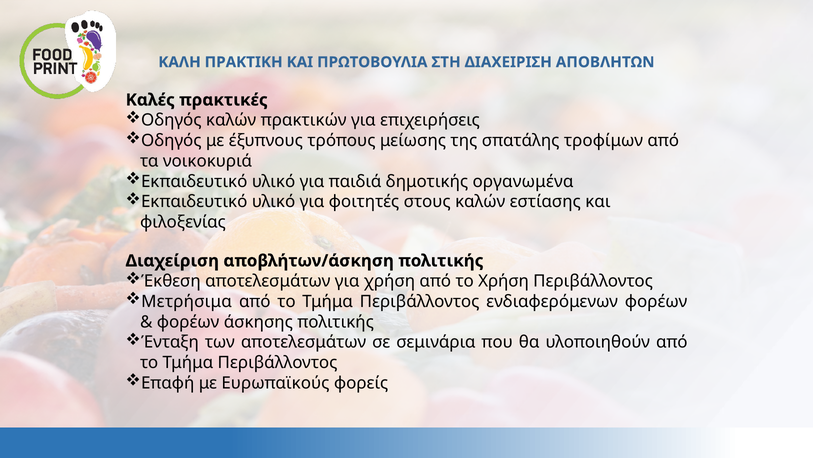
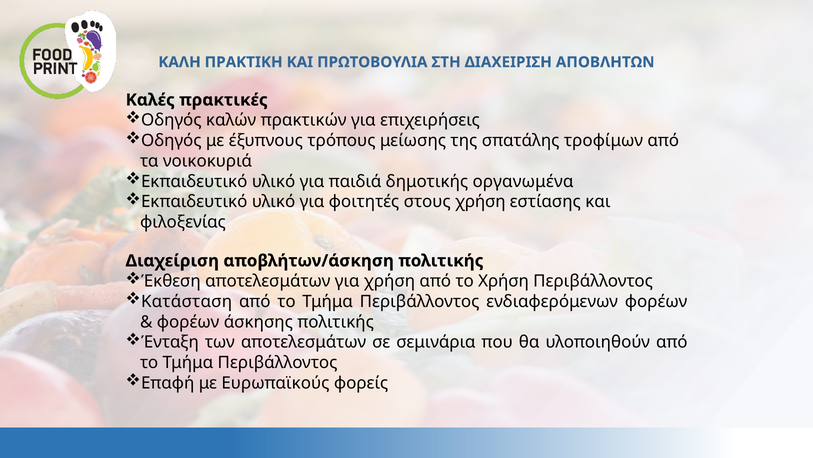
στους καλών: καλών -> χρήση
Μετρήσιμα: Μετρήσιμα -> Κατάσταση
